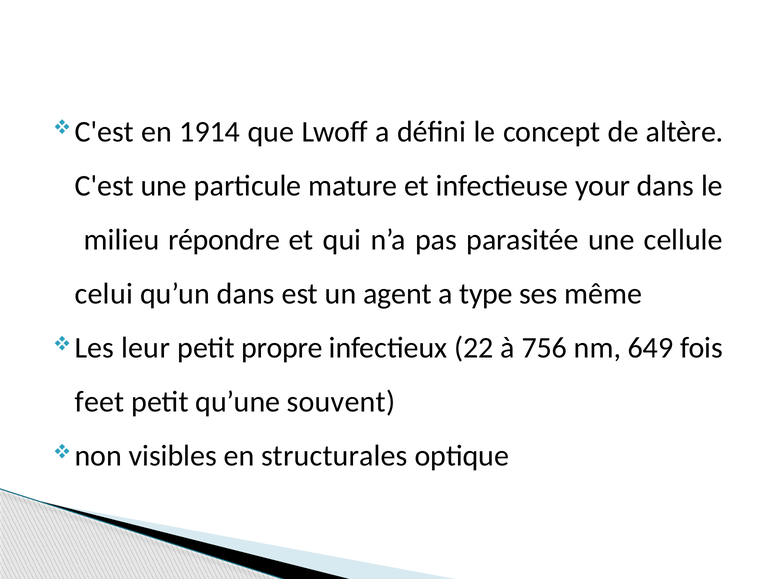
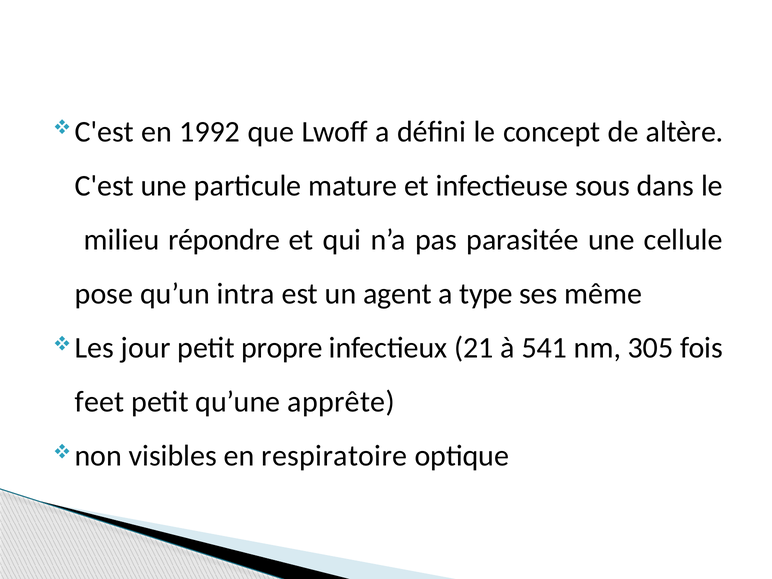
1914: 1914 -> 1992
your: your -> sous
celui: celui -> pose
qu’un dans: dans -> intra
leur: leur -> jour
22: 22 -> 21
756: 756 -> 541
649: 649 -> 305
souvent: souvent -> apprête
structurales: structurales -> respiratoire
